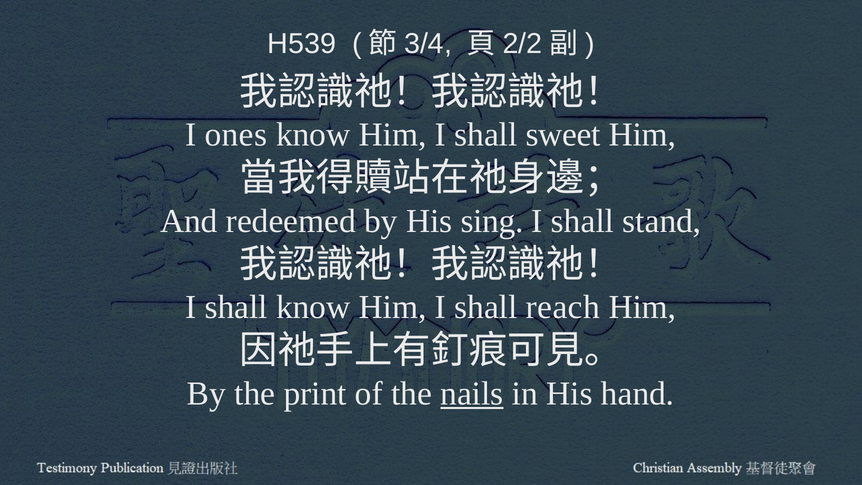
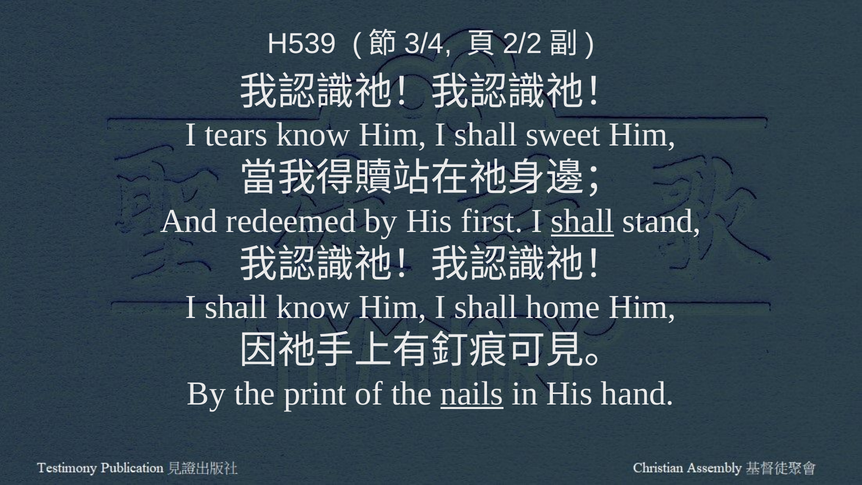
ones: ones -> tears
sing: sing -> first
shall at (583, 221) underline: none -> present
reach: reach -> home
